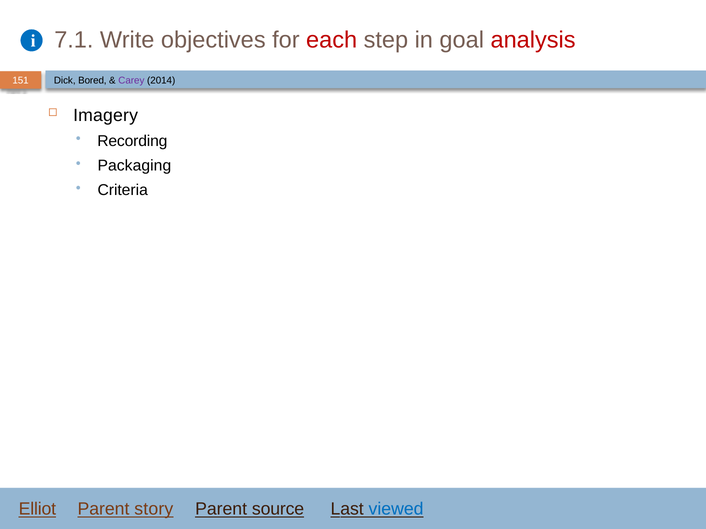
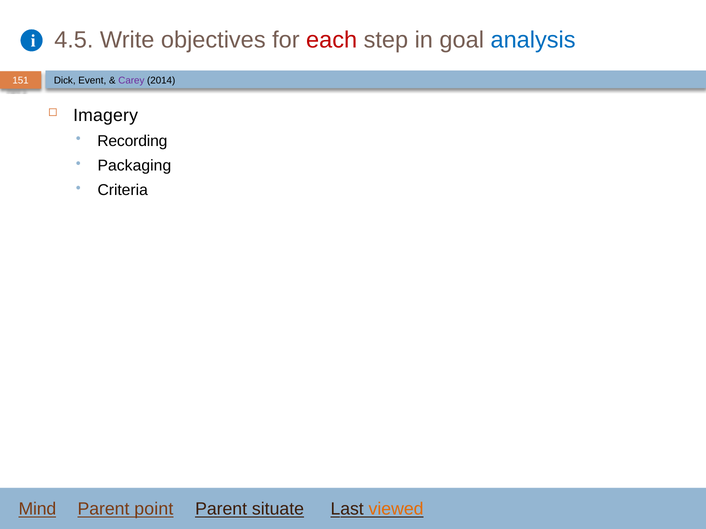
7.1: 7.1 -> 4.5
analysis colour: red -> blue
Bored: Bored -> Event
Elliot: Elliot -> Mind
story: story -> point
source: source -> situate
viewed colour: blue -> orange
